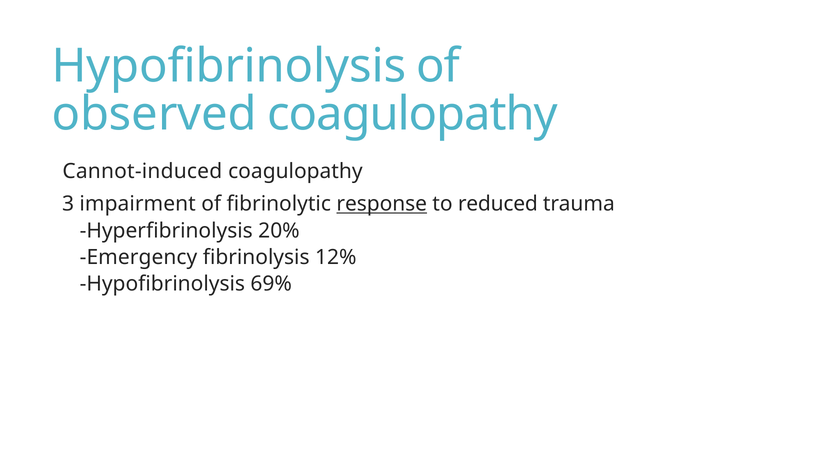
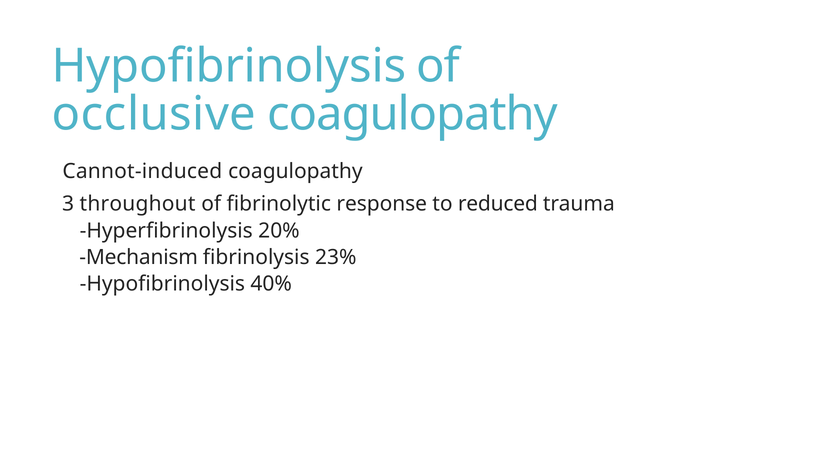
observed: observed -> occlusive
impairment: impairment -> throughout
response underline: present -> none
Emergency: Emergency -> Mechanism
12%: 12% -> 23%
69%: 69% -> 40%
